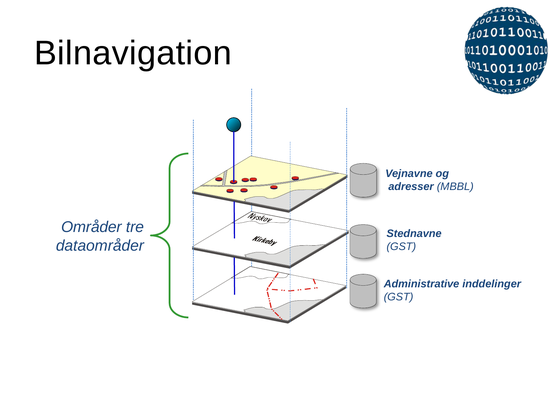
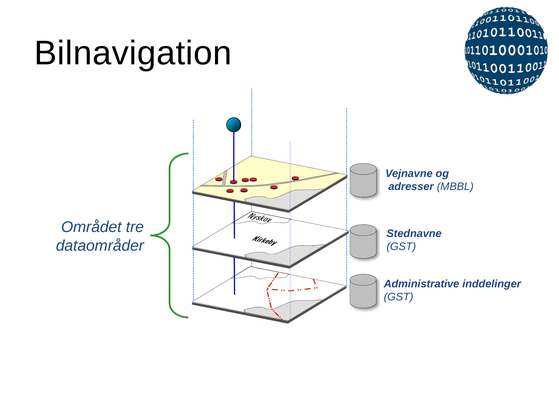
Områder: Områder -> Området
